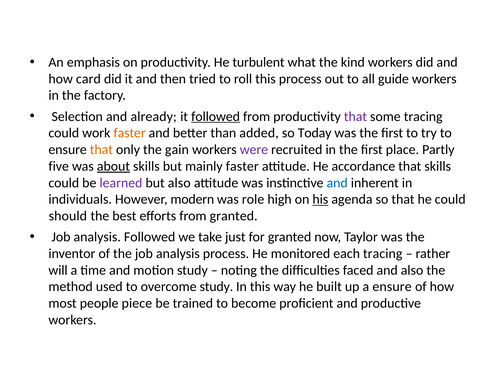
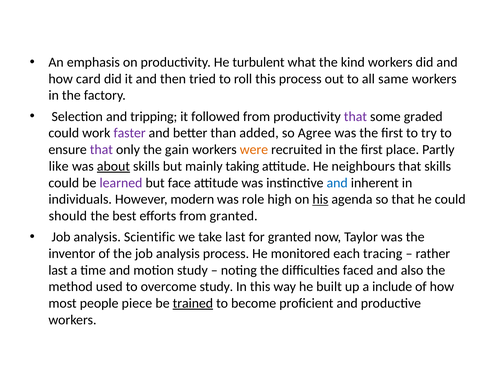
guide: guide -> same
already: already -> tripping
followed at (216, 116) underline: present -> none
some tracing: tracing -> graded
faster at (130, 133) colour: orange -> purple
Today: Today -> Agree
that at (101, 150) colour: orange -> purple
were colour: purple -> orange
five: five -> like
mainly faster: faster -> taking
accordance: accordance -> neighbours
but also: also -> face
analysis Followed: Followed -> Scientific
take just: just -> last
will at (58, 270): will -> last
a ensure: ensure -> include
trained underline: none -> present
